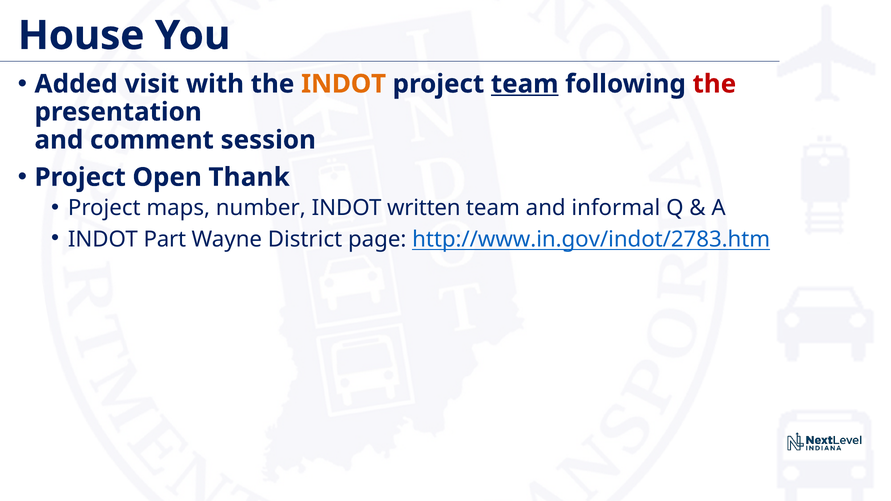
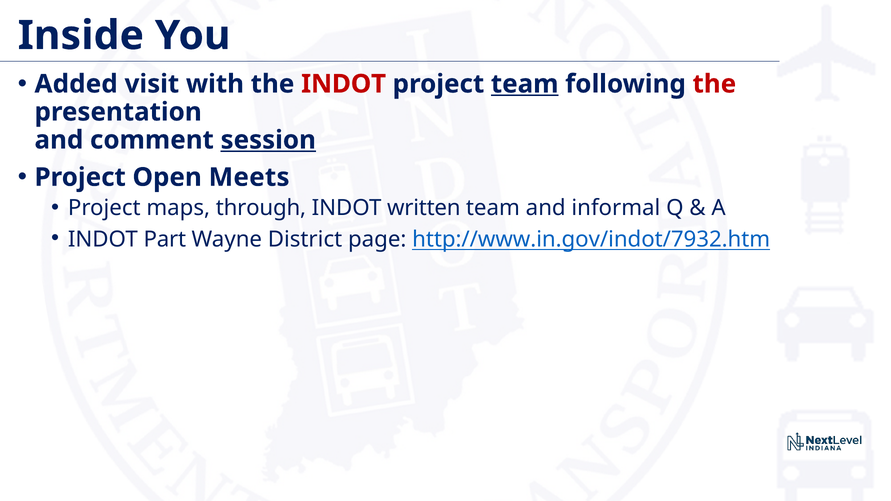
House: House -> Inside
INDOT at (344, 84) colour: orange -> red
session underline: none -> present
Thank: Thank -> Meets
number: number -> through
http://www.in.gov/indot/2783.htm: http://www.in.gov/indot/2783.htm -> http://www.in.gov/indot/7932.htm
